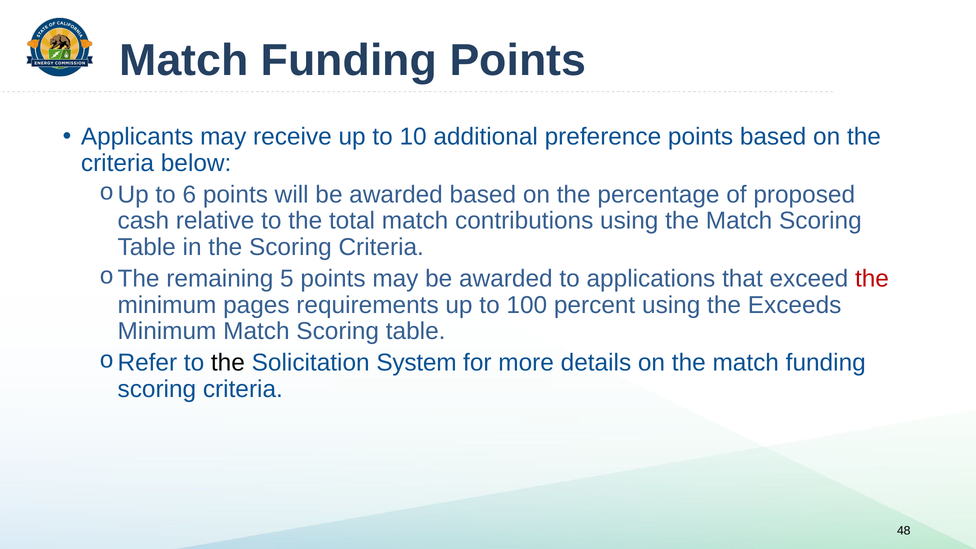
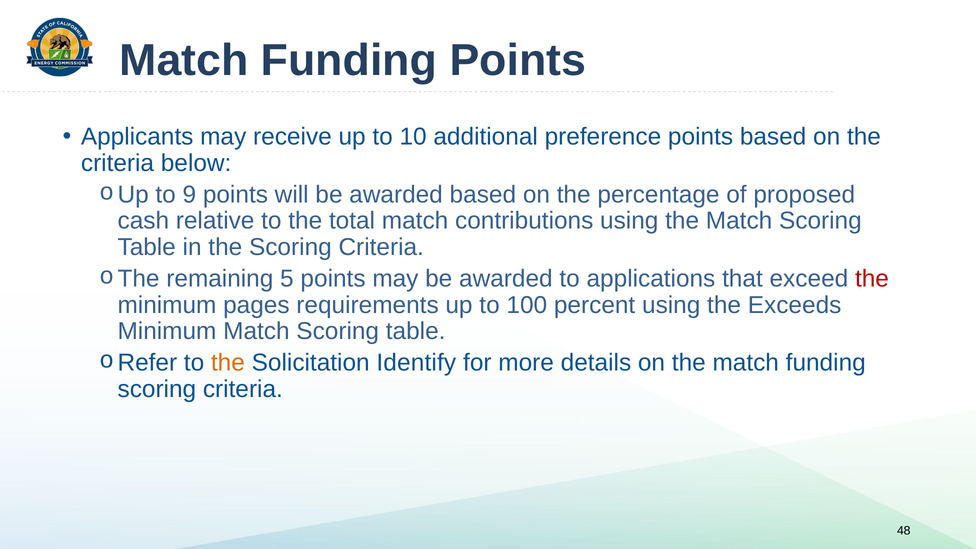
6: 6 -> 9
the at (228, 363) colour: black -> orange
System: System -> Identify
